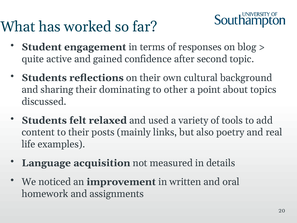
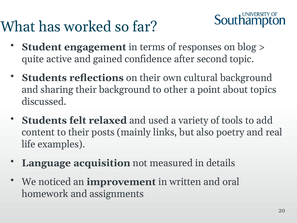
their dominating: dominating -> background
